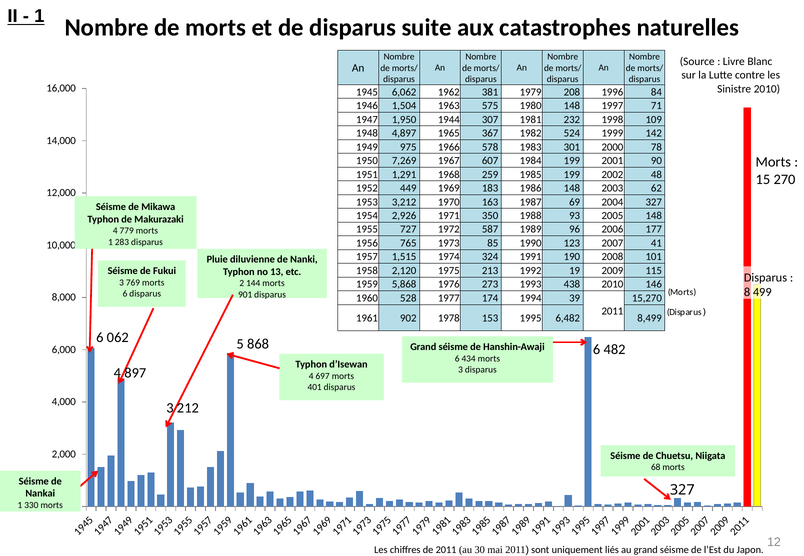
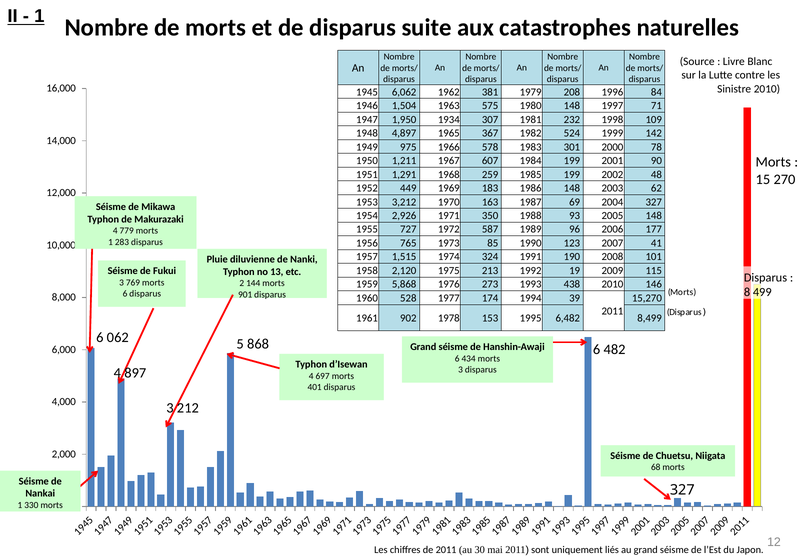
1944: 1944 -> 1934
7,269: 7,269 -> 1,211
